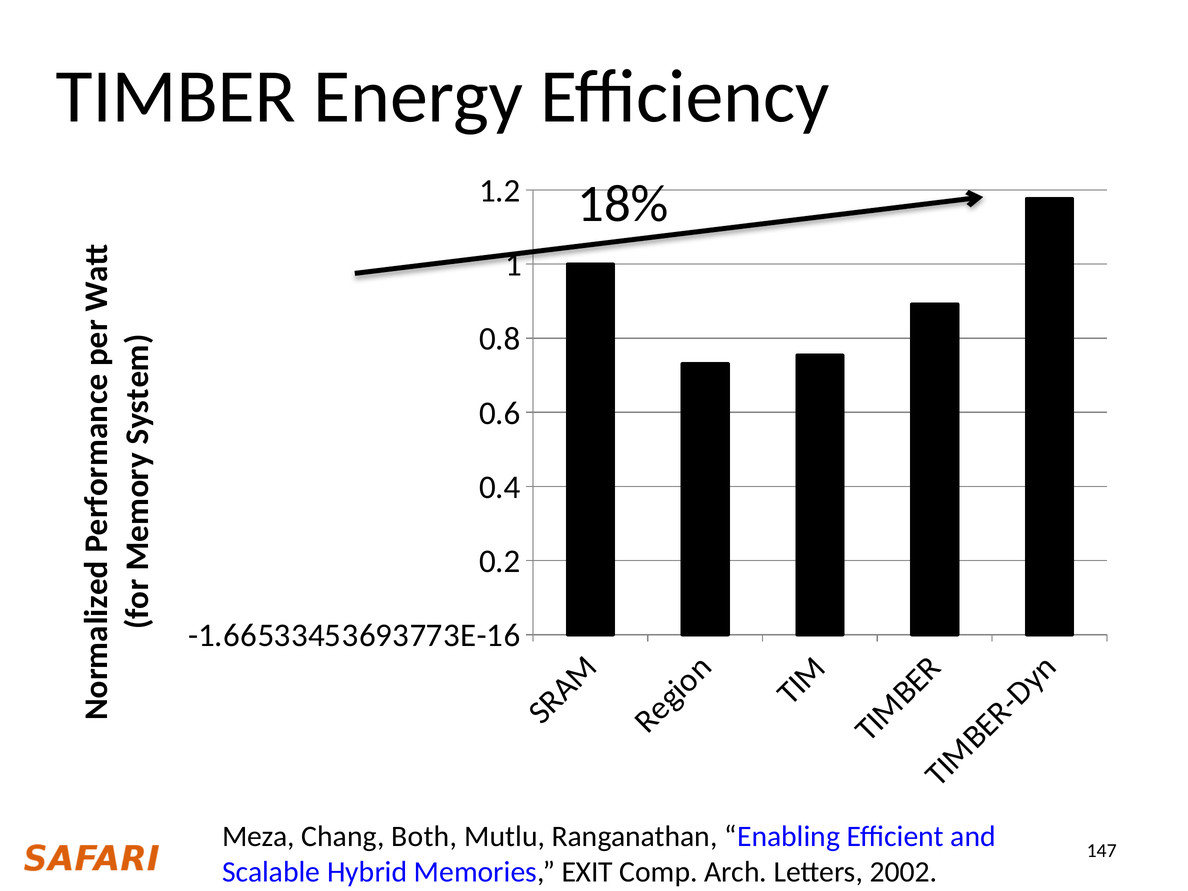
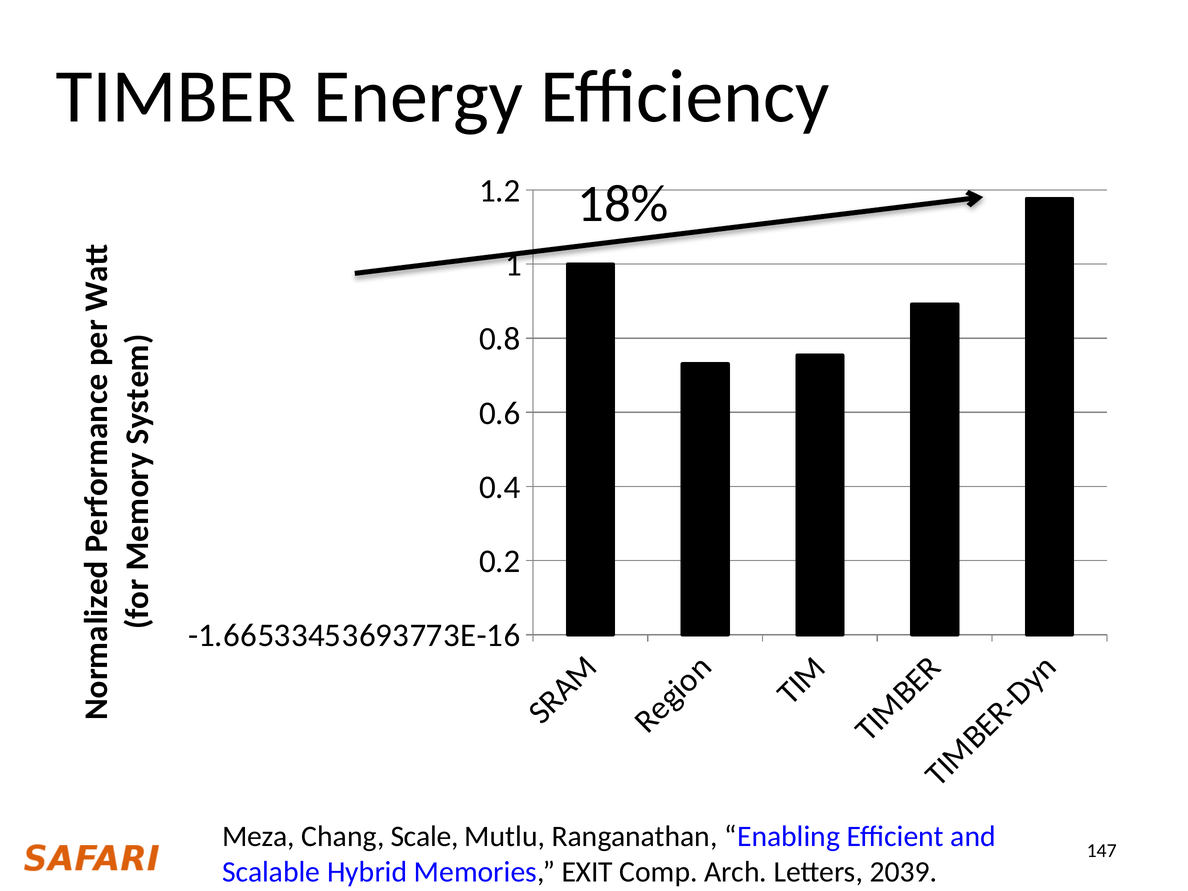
Both: Both -> Scale
2002: 2002 -> 2039
